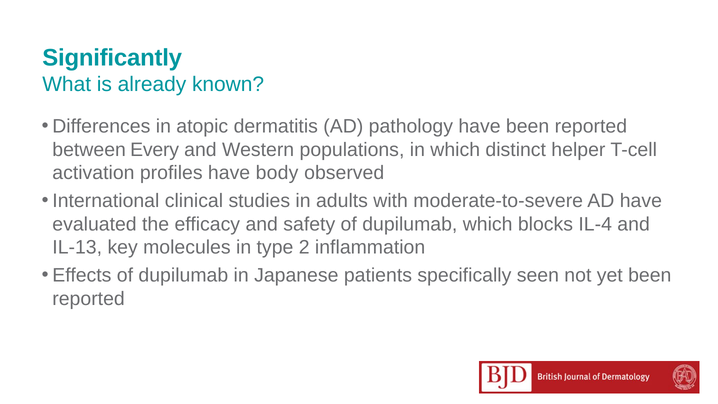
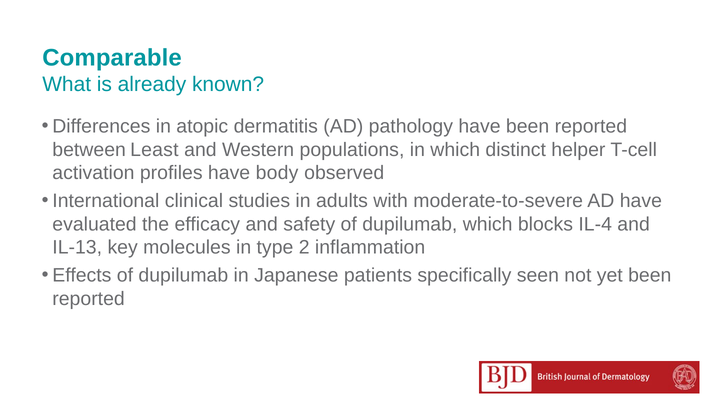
Significantly: Significantly -> Comparable
Every: Every -> Least
